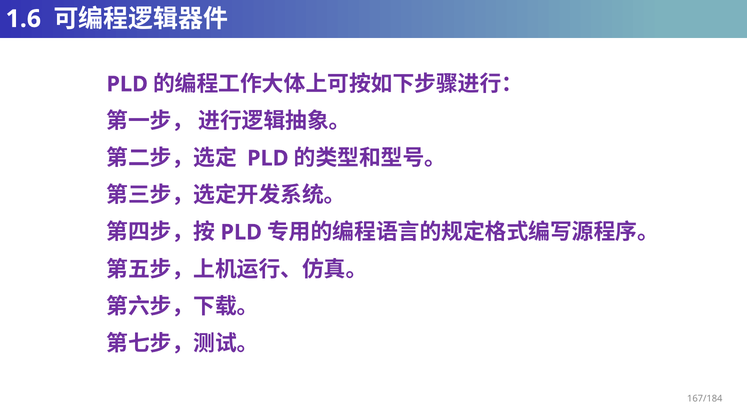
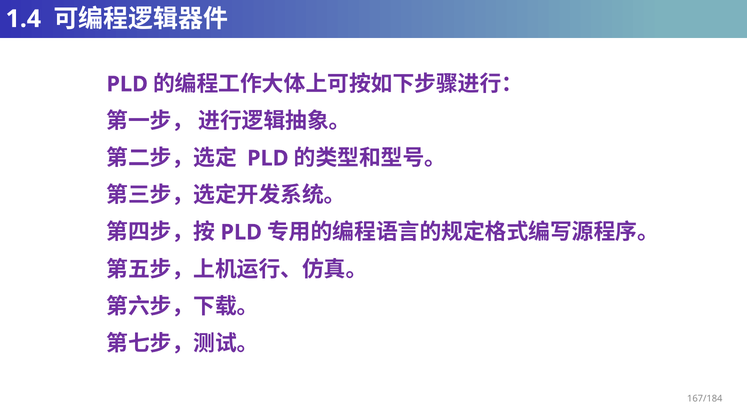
1.6: 1.6 -> 1.4
